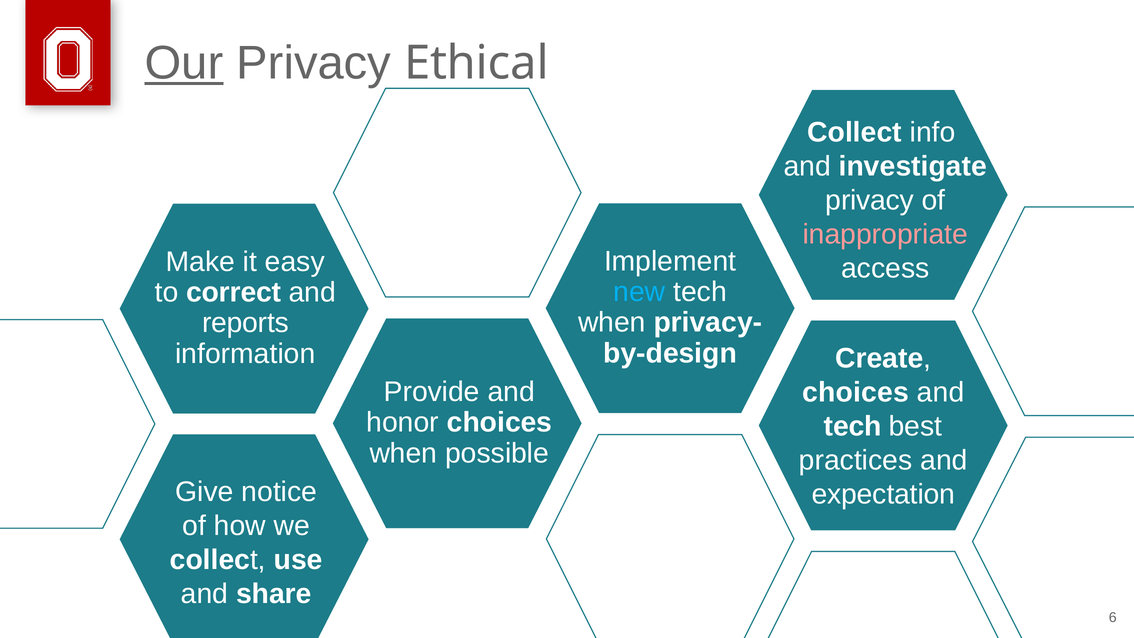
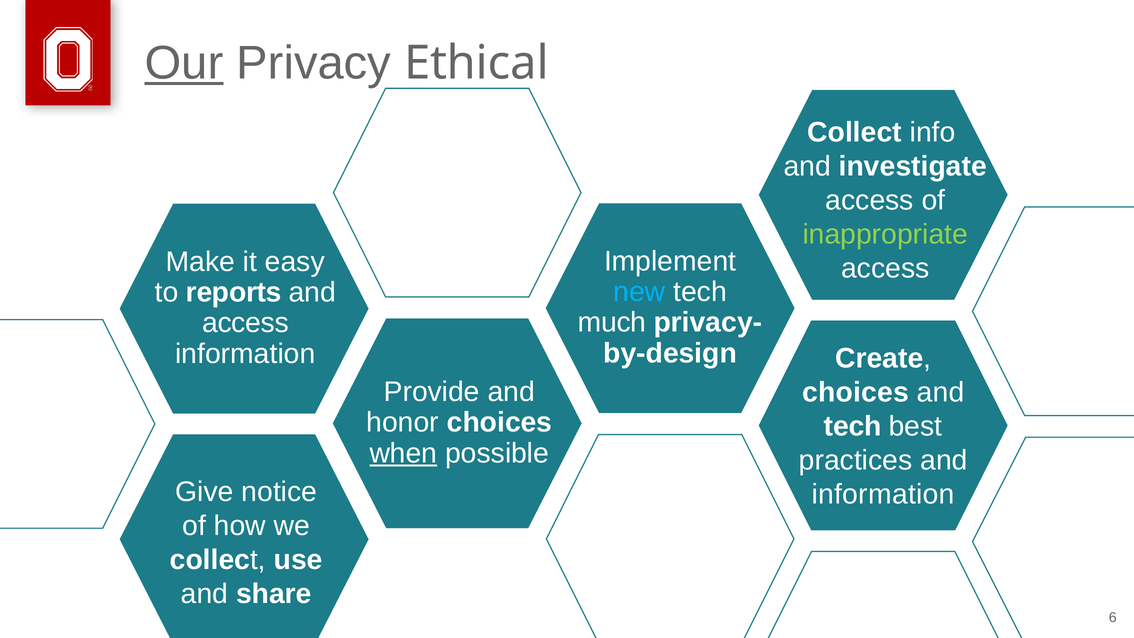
privacy at (870, 200): privacy -> access
inappropriate colour: pink -> light green
correct: correct -> reports
when at (612, 323): when -> much
reports at (245, 323): reports -> access
when at (403, 453) underline: none -> present
expectation at (883, 495): expectation -> information
